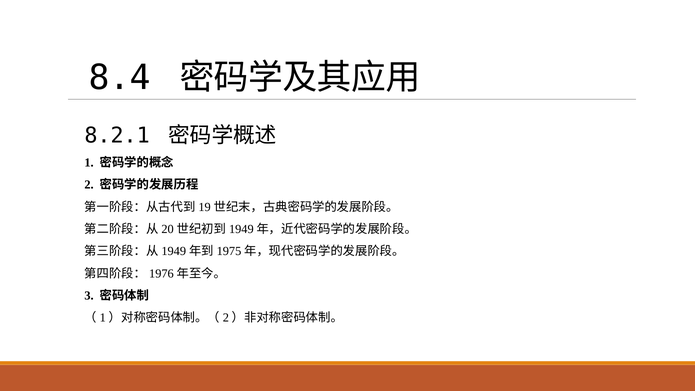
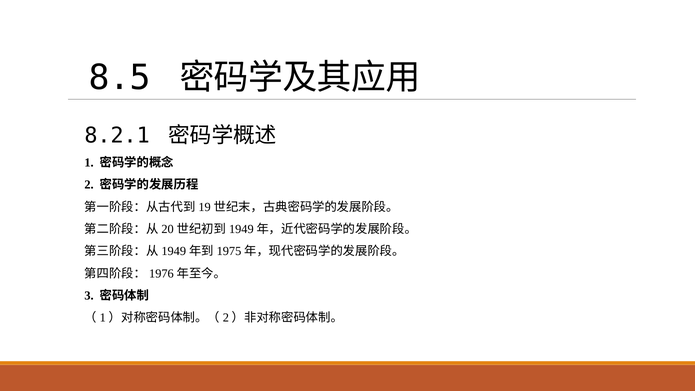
8.4: 8.4 -> 8.5
